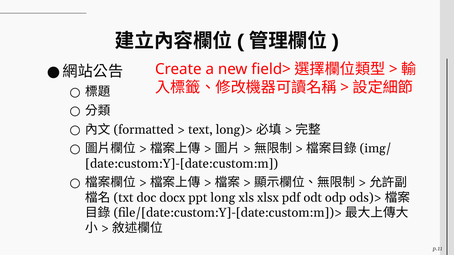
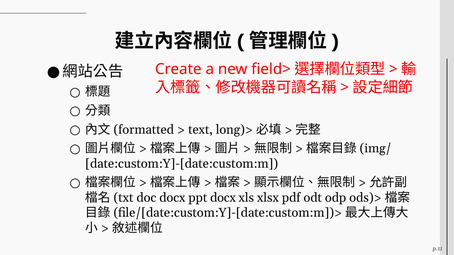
ppt long: long -> docx
